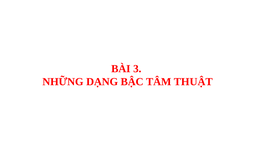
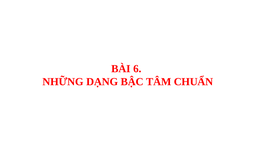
3: 3 -> 6
THUẬT: THUẬT -> CHUẨN
